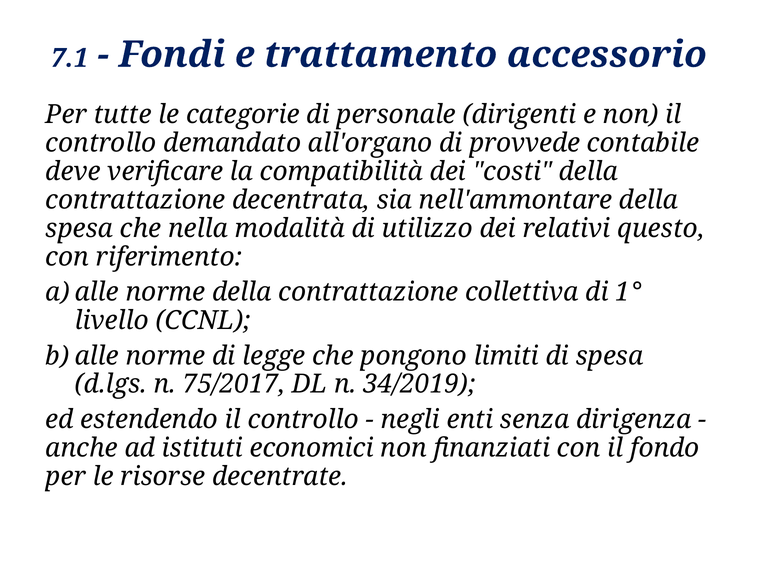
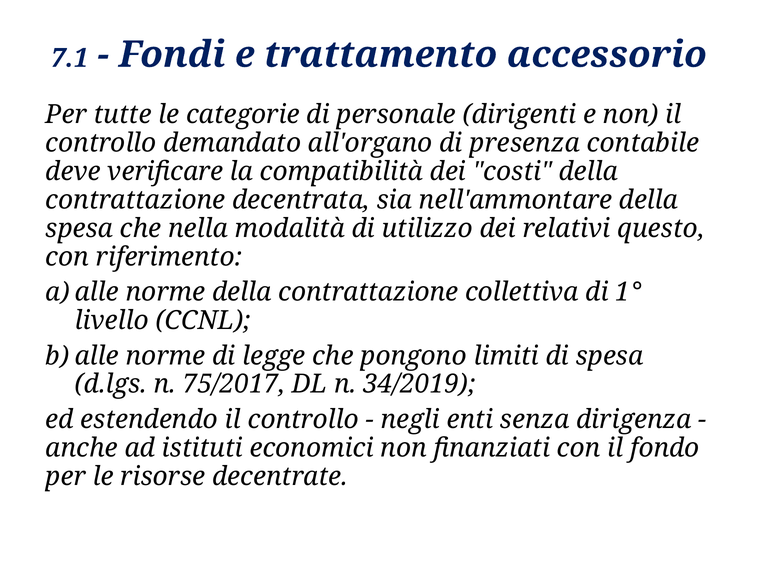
provvede: provvede -> presenza
